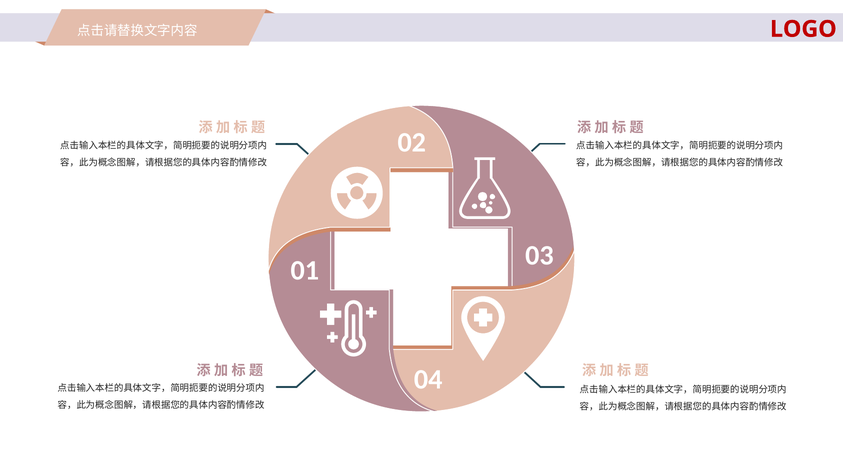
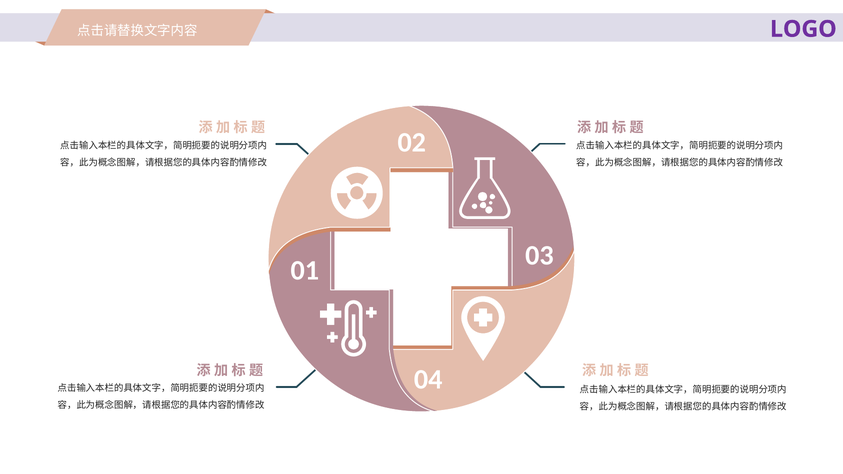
LOGO colour: red -> purple
